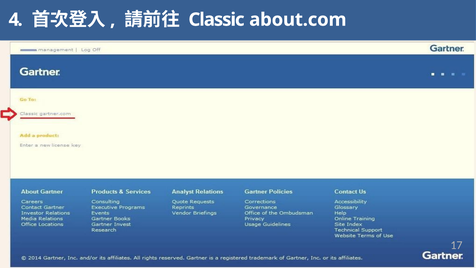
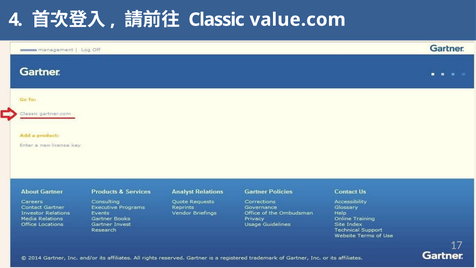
about.com: about.com -> value.com
